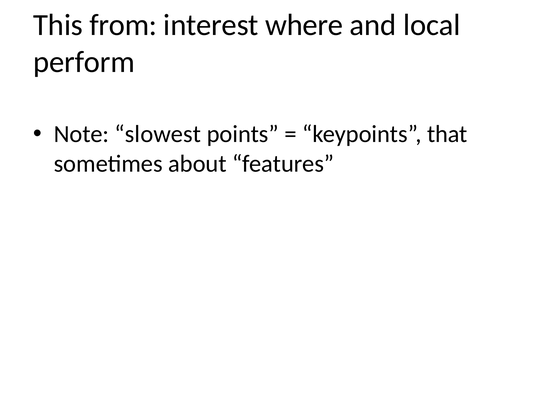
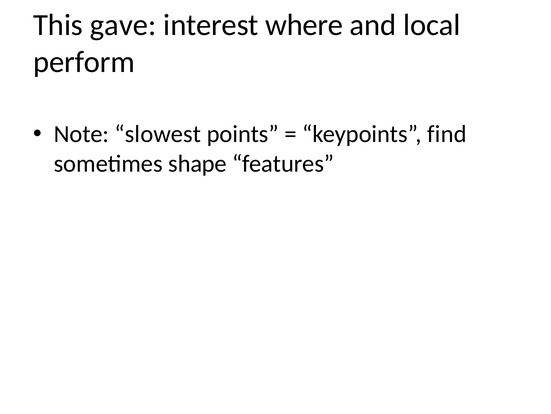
from: from -> gave
that: that -> find
about: about -> shape
